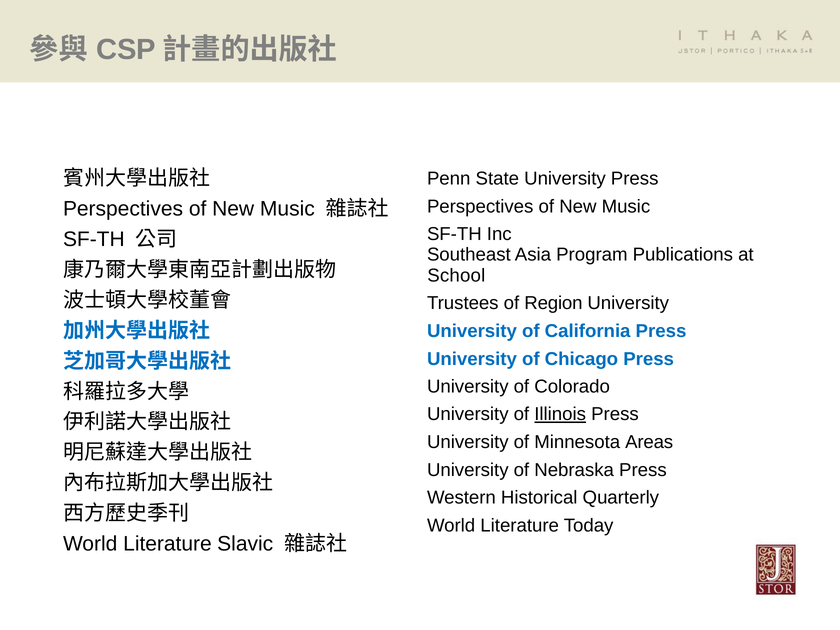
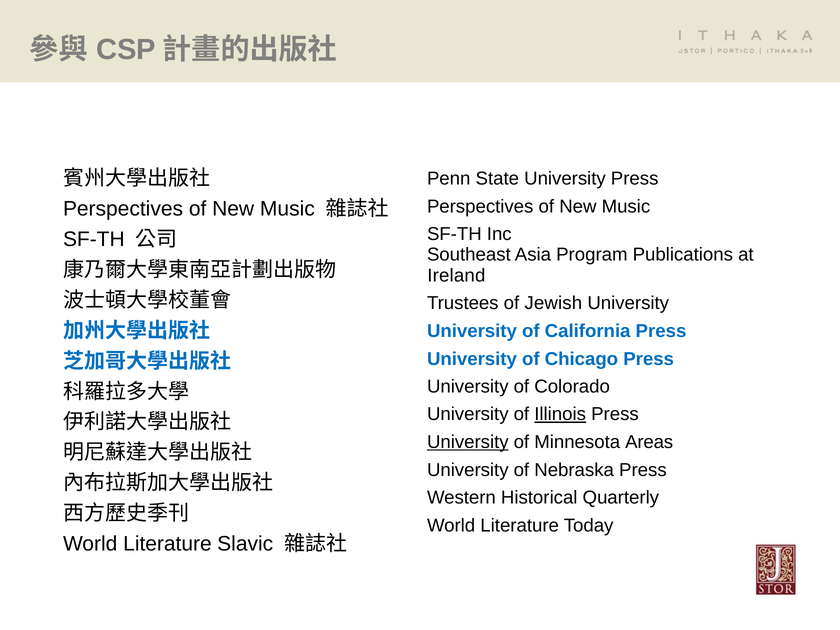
School: School -> Ireland
Region: Region -> Jewish
University at (468, 442) underline: none -> present
